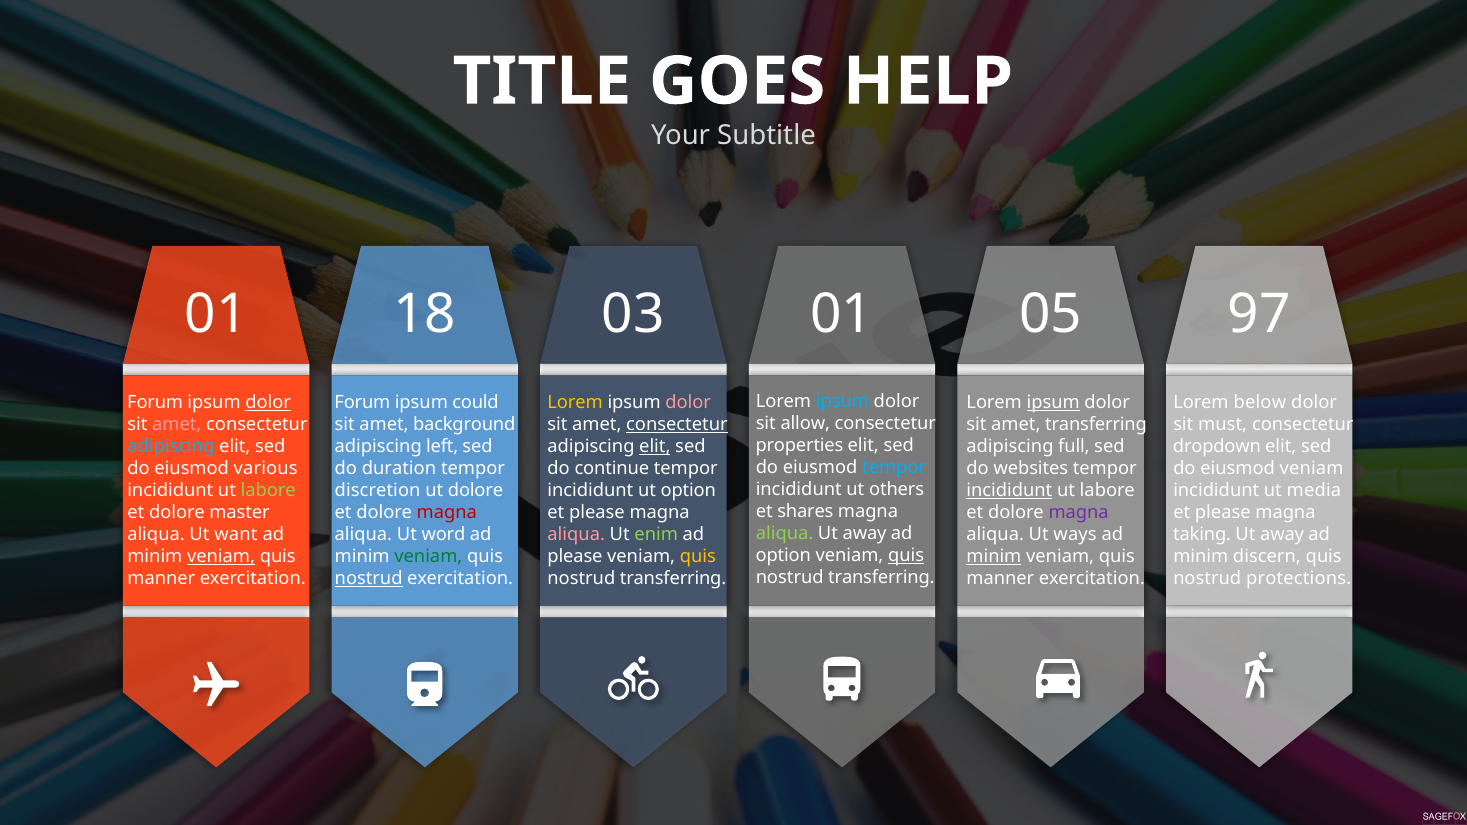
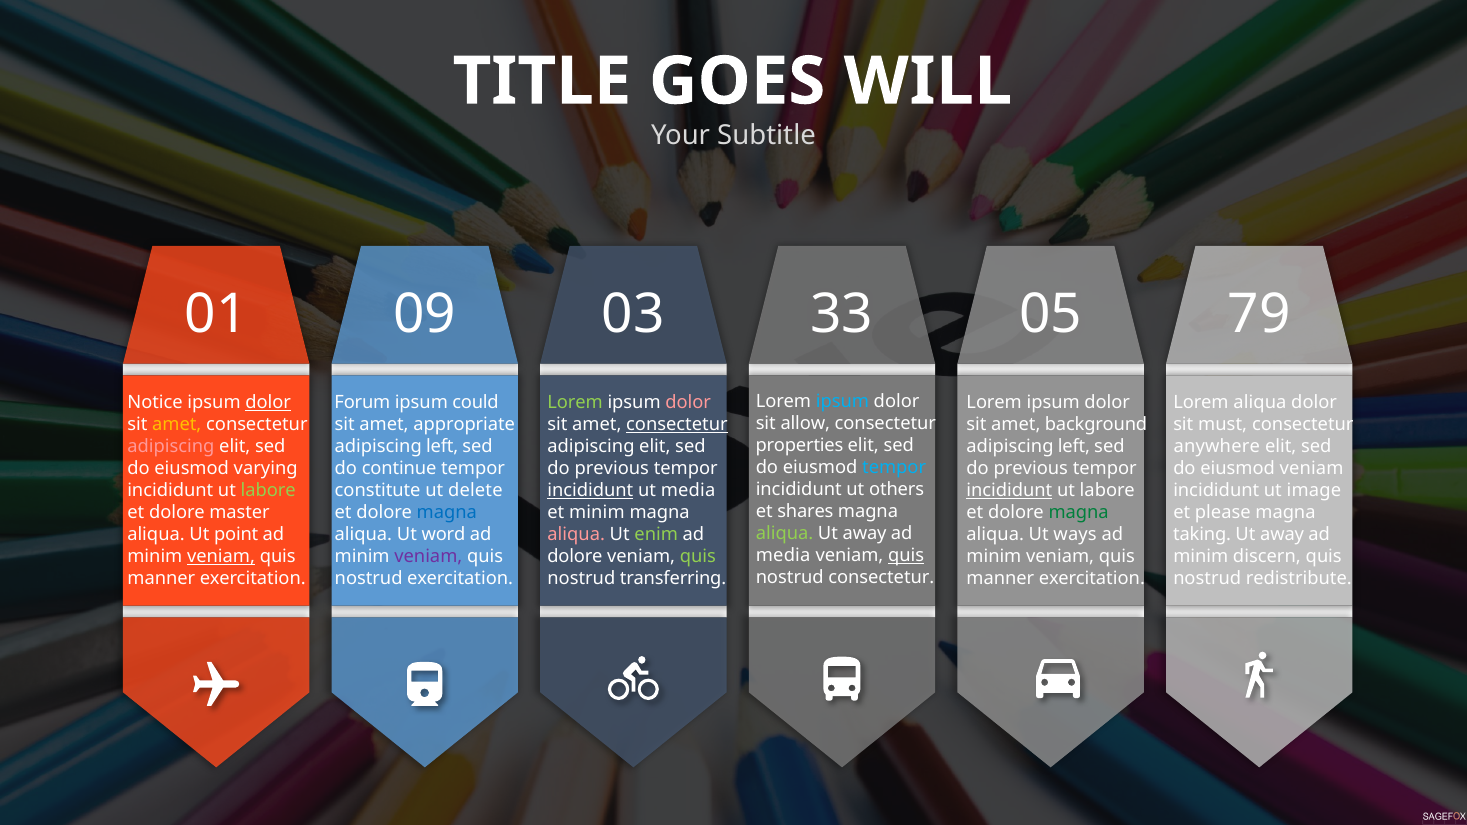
HELP: HELP -> WILL
18: 18 -> 09
03 01: 01 -> 33
97: 97 -> 79
Lorem at (575, 402) colour: yellow -> light green
Forum at (155, 403): Forum -> Notice
ipsum at (1053, 403) underline: present -> none
Lorem below: below -> aliqua
amet at (177, 425) colour: pink -> yellow
background: background -> appropriate
amet transferring: transferring -> background
elit at (655, 446) underline: present -> none
adipiscing at (171, 447) colour: light blue -> pink
full at (1074, 447): full -> left
dropdown: dropdown -> anywhere
continue at (612, 468): continue -> previous
various: various -> varying
duration: duration -> continue
websites at (1031, 469): websites -> previous
incididunt at (590, 490) underline: none -> present
ut option: option -> media
discretion: discretion -> constitute
ut dolore: dolore -> delete
media: media -> image
please at (597, 512): please -> minim
magna at (447, 513) colour: red -> blue
magna at (1079, 513) colour: purple -> green
want: want -> point
option at (783, 556): option -> media
please at (575, 556): please -> dolore
quis at (698, 556) colour: yellow -> light green
veniam at (428, 557) colour: green -> purple
minim at (994, 557) underline: present -> none
transferring at (881, 578): transferring -> consectetur
nostrud at (369, 579) underline: present -> none
protections: protections -> redistribute
